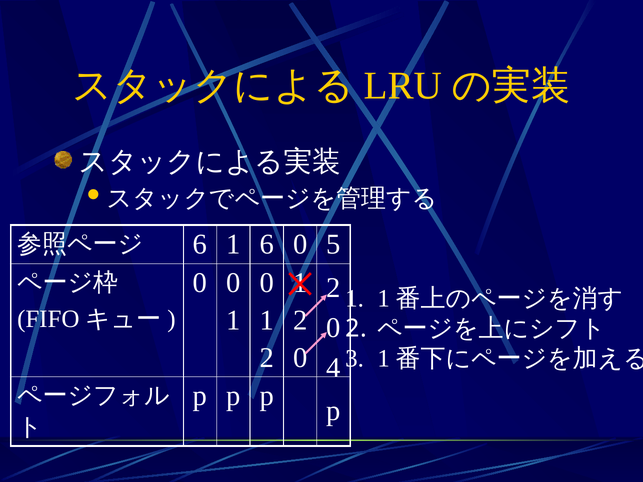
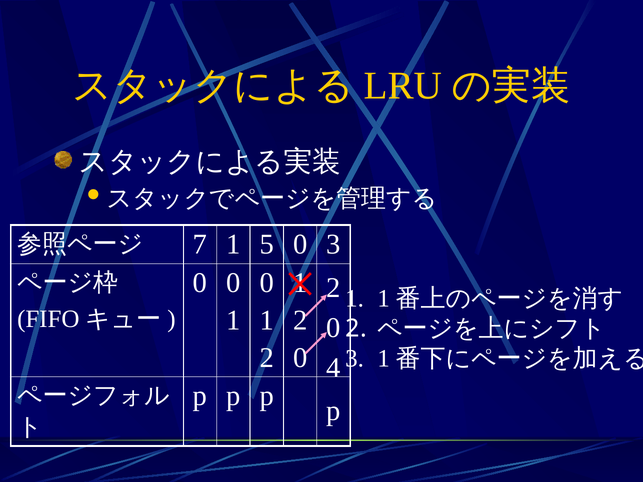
6 at (200, 244): 6 -> 7
1 6: 6 -> 5
0 5: 5 -> 3
